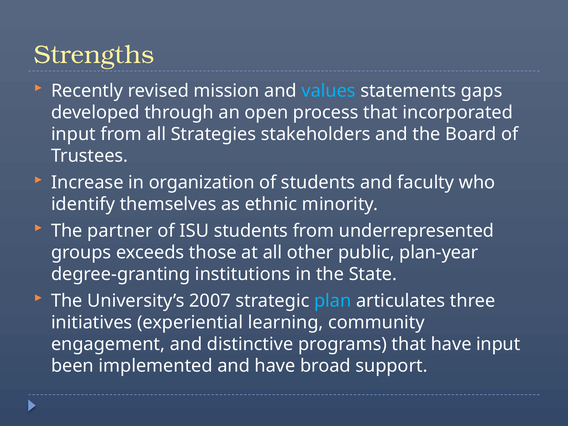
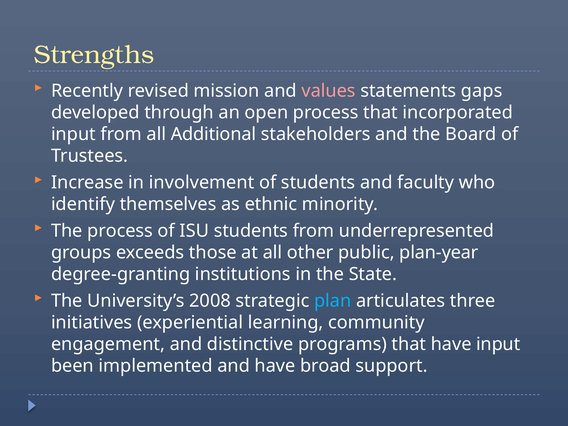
values colour: light blue -> pink
Strategies: Strategies -> Additional
organization: organization -> involvement
The partner: partner -> process
2007: 2007 -> 2008
